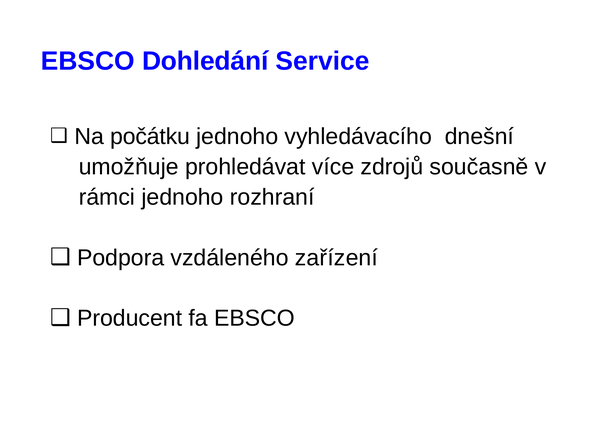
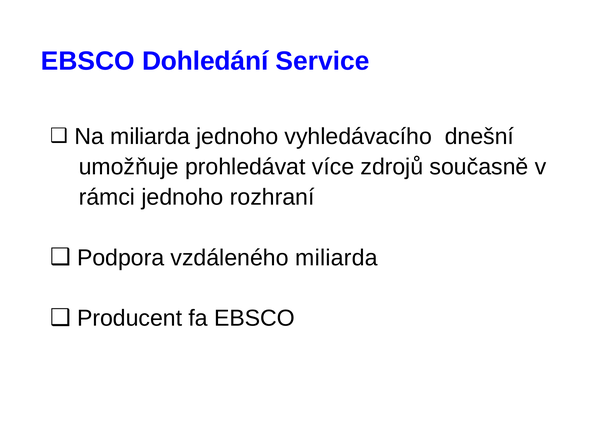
Na počátku: počátku -> miliarda
vzdáleného zařízení: zařízení -> miliarda
